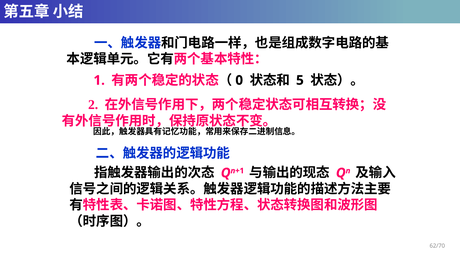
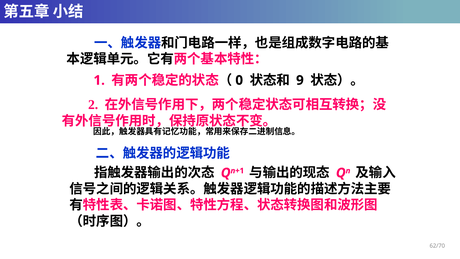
5: 5 -> 9
